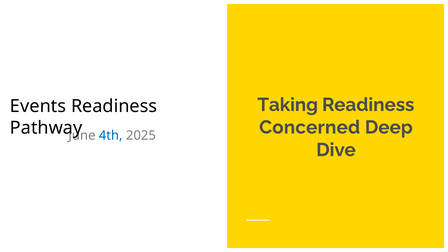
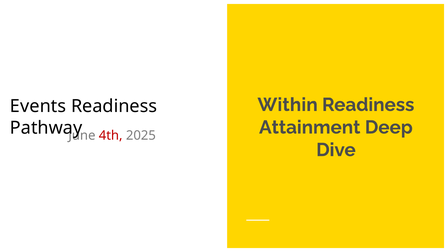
Taking: Taking -> Within
Concerned: Concerned -> Attainment
4th colour: blue -> red
